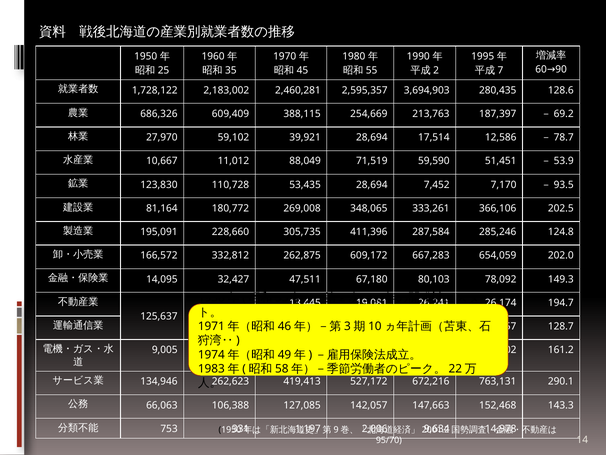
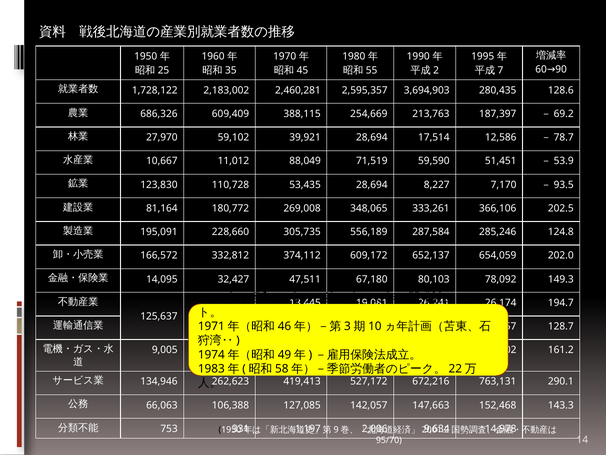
7,452: 7,452 -> 8,227
411,396: 411,396 -> 556,189
262,875: 262,875 -> 374,112
667,283: 667,283 -> 652,137
